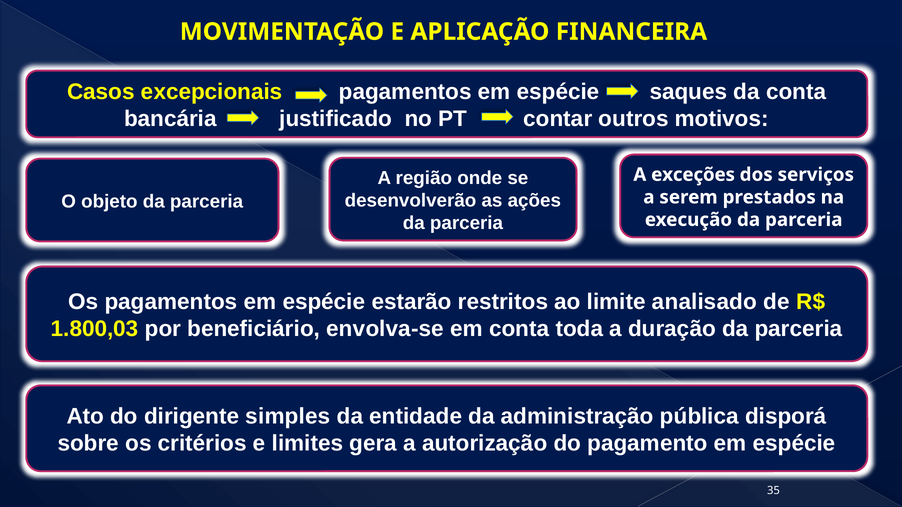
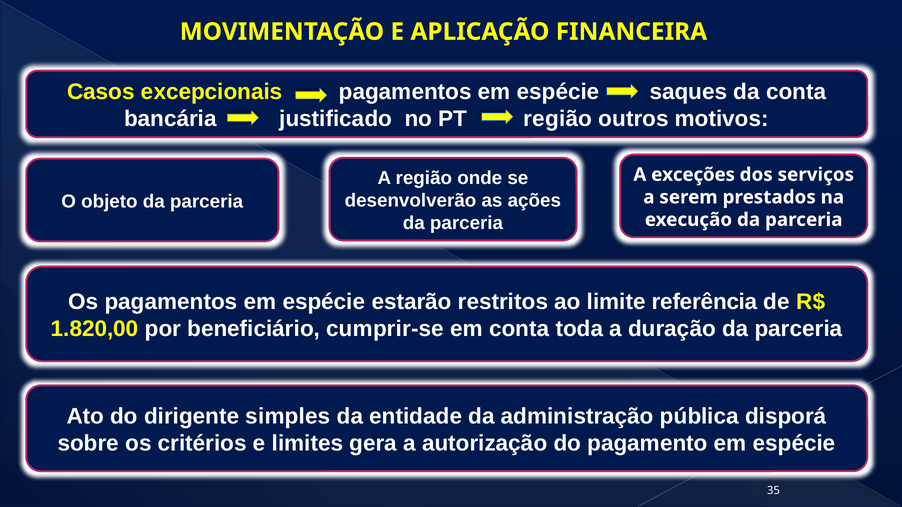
PT contar: contar -> região
analisado: analisado -> referência
1.800,03: 1.800,03 -> 1.820,00
envolva-se: envolva-se -> cumprir-se
